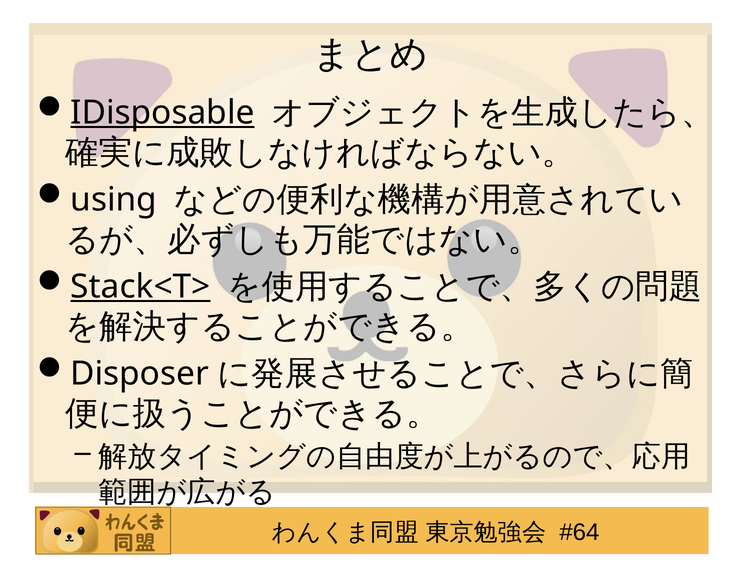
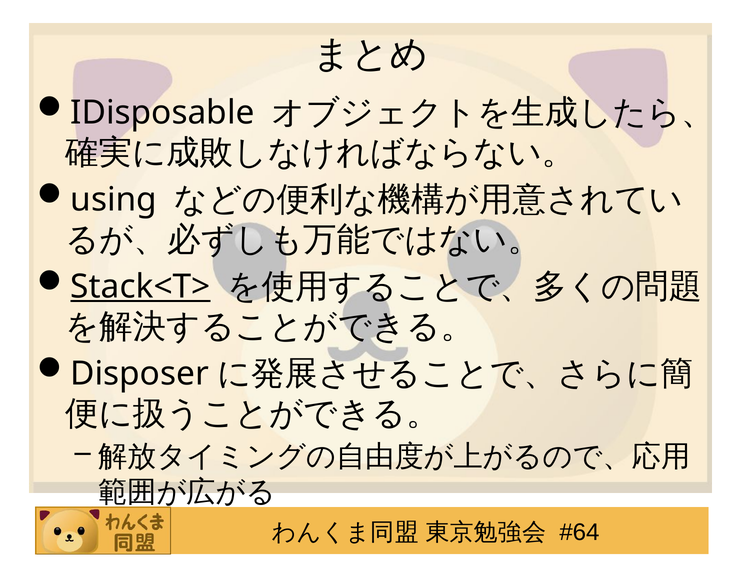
IDisposable underline: present -> none
